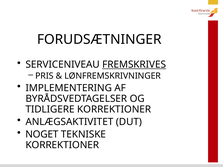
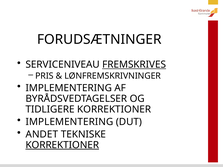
ANLÆGSAKTIVITET at (69, 122): ANLÆGSAKTIVITET -> IMPLEMENTERING
NOGET: NOGET -> ANDET
KORREKTIONER at (62, 145) underline: none -> present
